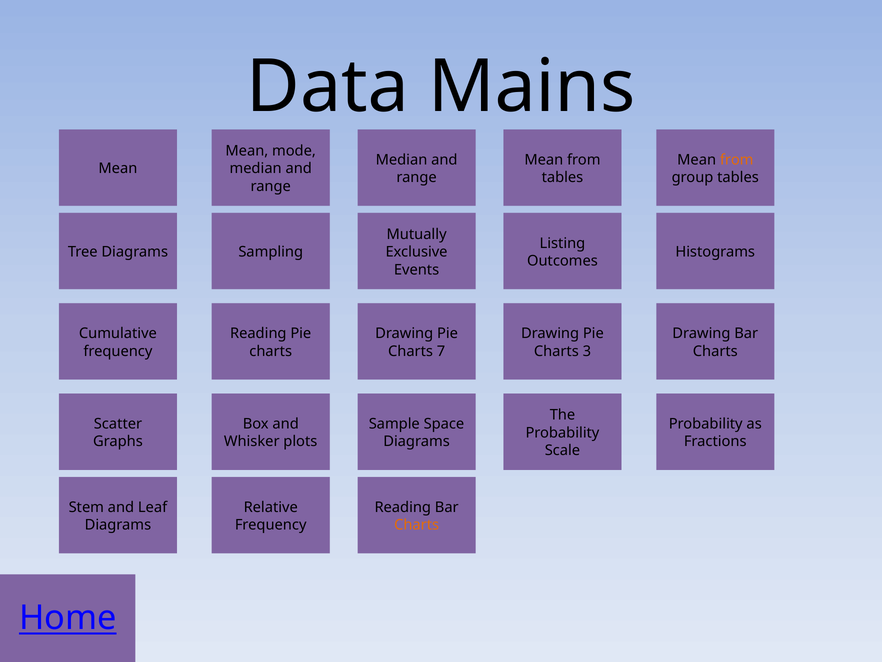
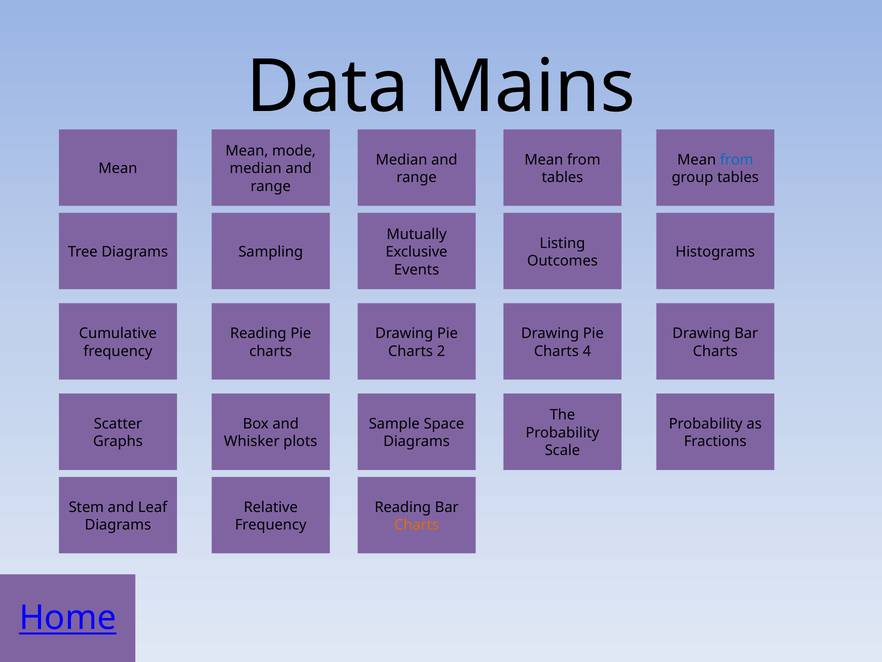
from at (737, 160) colour: orange -> blue
7: 7 -> 2
3: 3 -> 4
